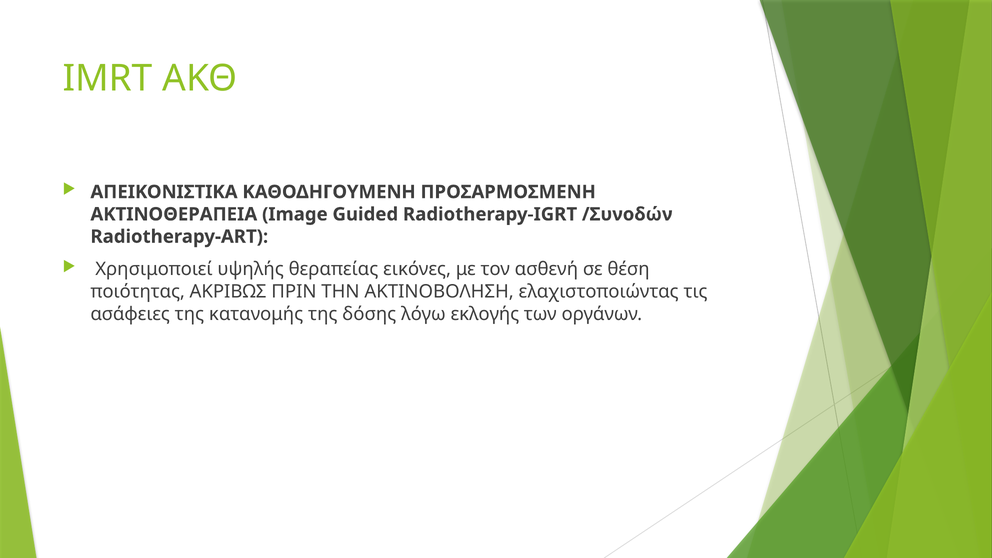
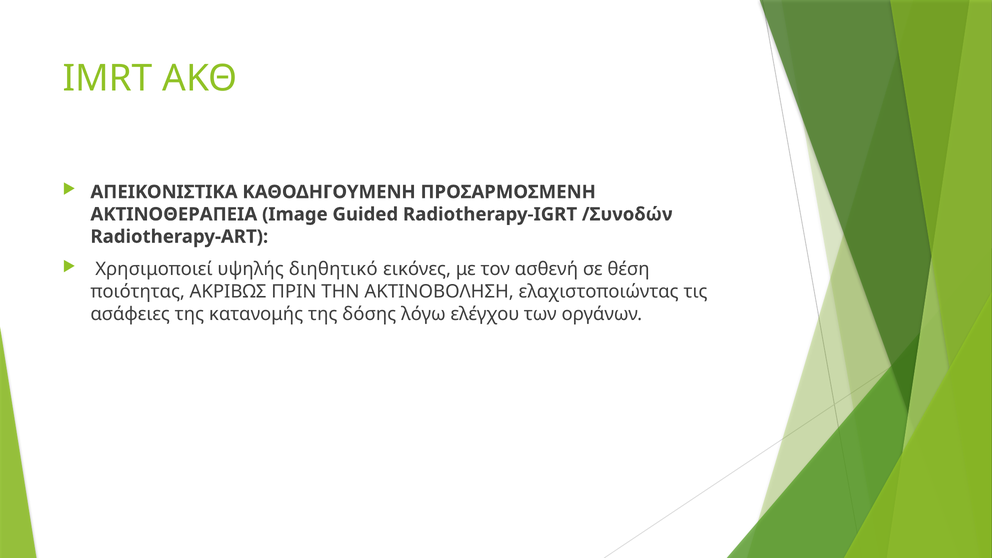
θεραπείας: θεραπείας -> διηθητικό
εκλογής: εκλογής -> ελέγχου
